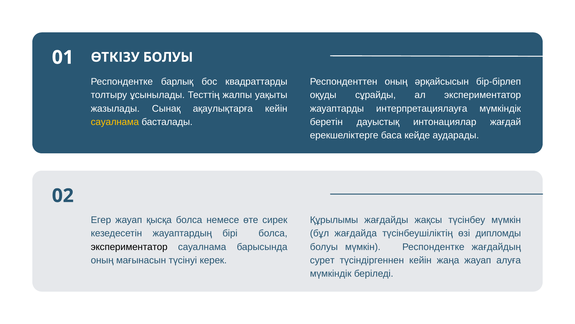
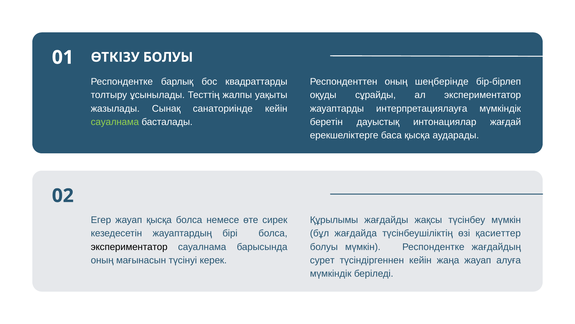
әрқайсысын: әрқайсысын -> шеңберінде
ақаулықтарға: ақаулықтарға -> санаториінде
сауалнама at (115, 122) colour: yellow -> light green
баса кейде: кейде -> қысқа
дипломды: дипломды -> қасиеттер
